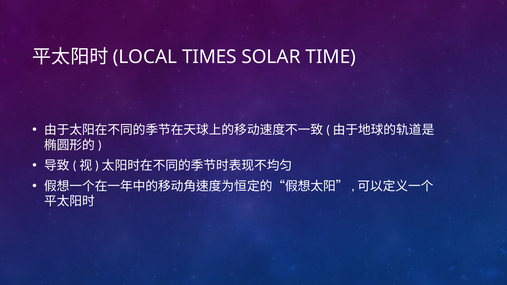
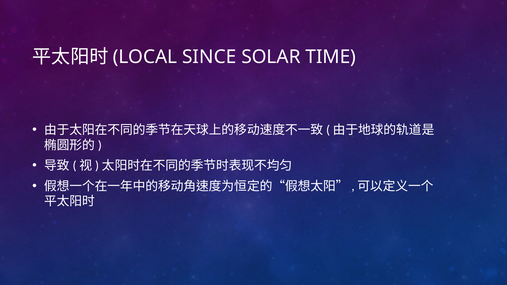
TIMES: TIMES -> SINCE
